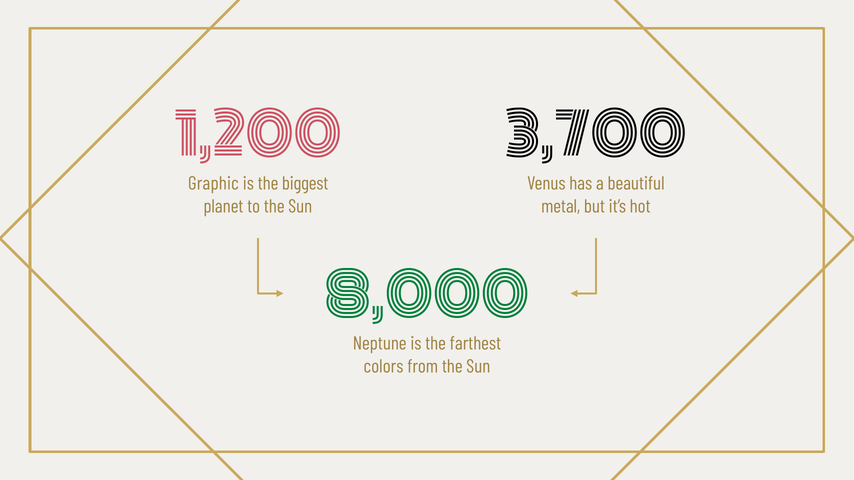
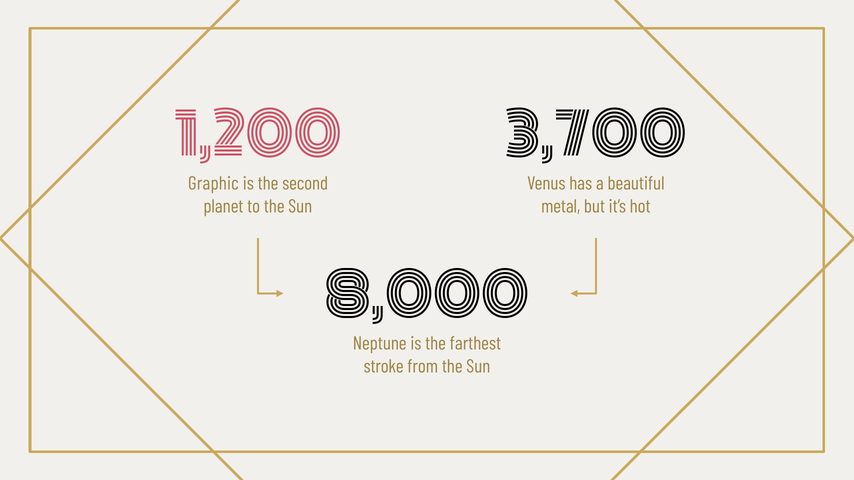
biggest: biggest -> second
8,000 colour: green -> black
colors: colors -> stroke
